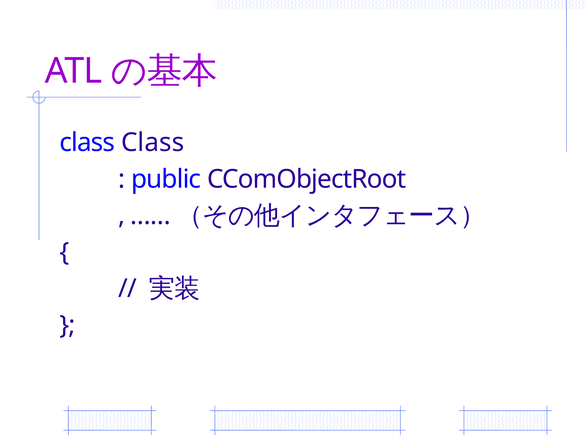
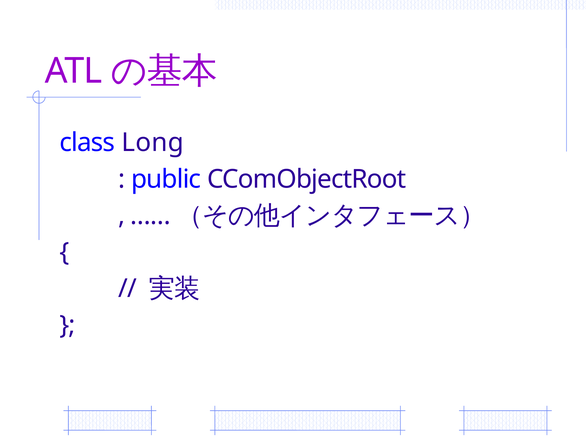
class Class: Class -> Long
